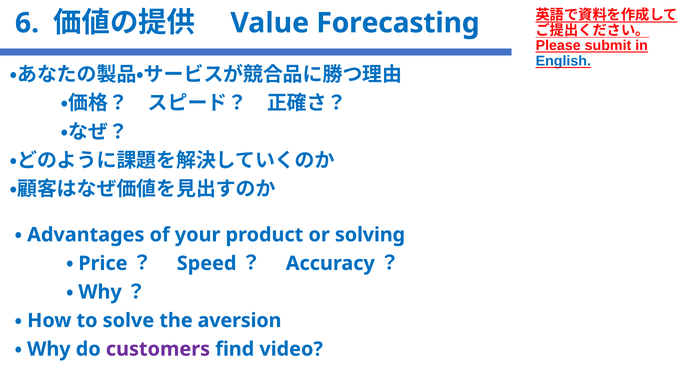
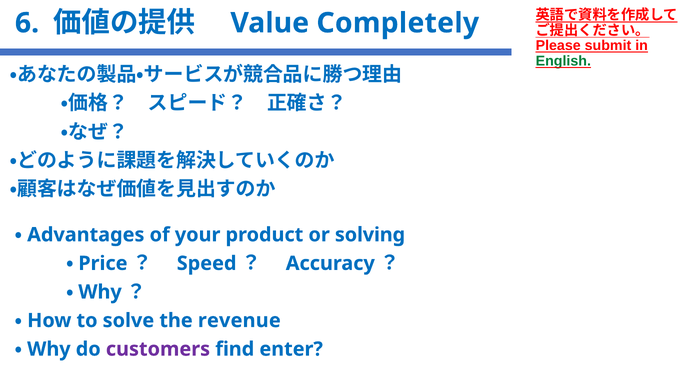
Forecasting: Forecasting -> Completely
English colour: blue -> green
aversion: aversion -> revenue
video: video -> enter
